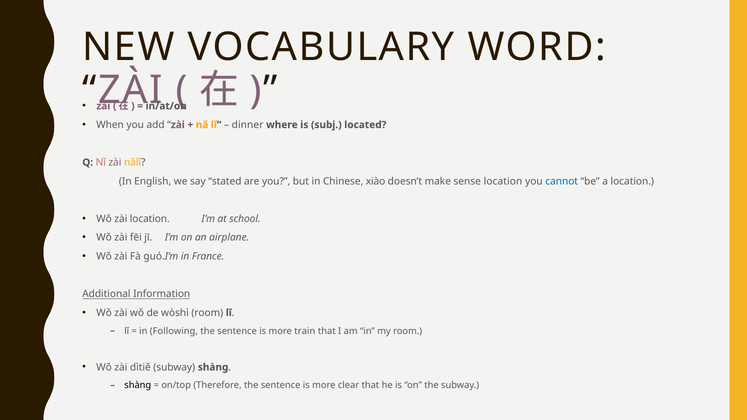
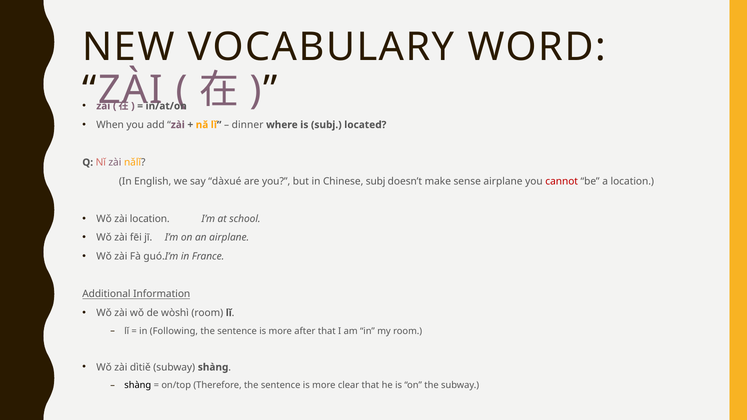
stated: stated -> dàxué
Chinese xiào: xiào -> subj
sense location: location -> airplane
cannot colour: blue -> red
train: train -> after
